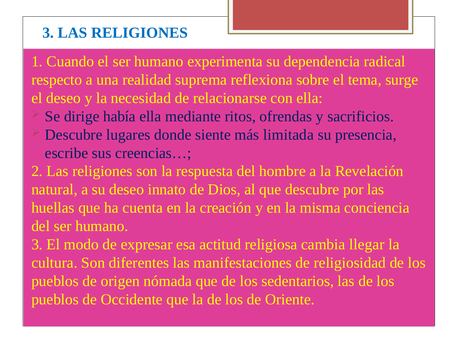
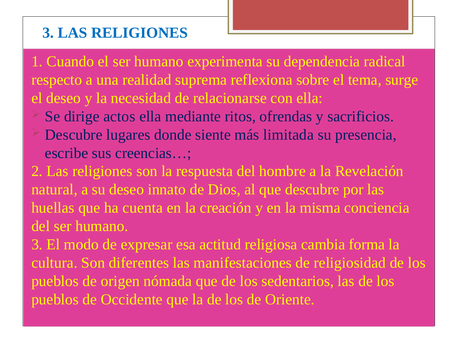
había: había -> actos
llegar: llegar -> forma
